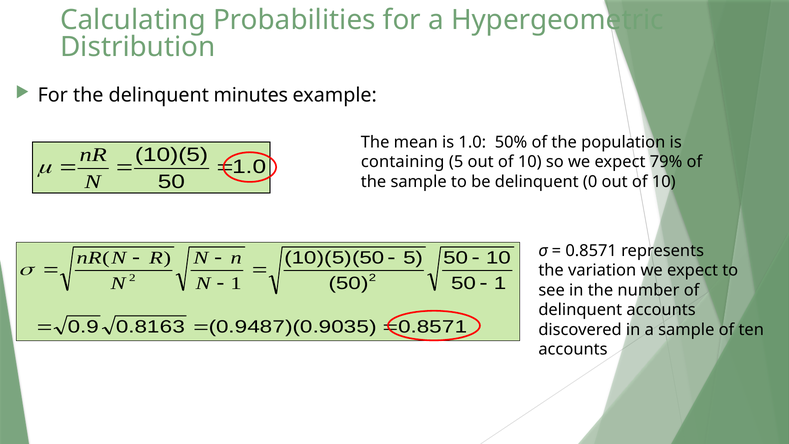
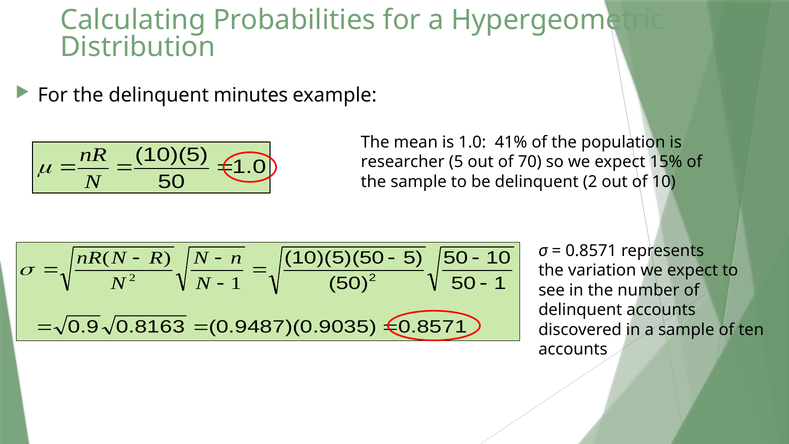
50%: 50% -> 41%
containing: containing -> researcher
5 out of 10: 10 -> 70
79%: 79% -> 15%
delinquent 0: 0 -> 2
